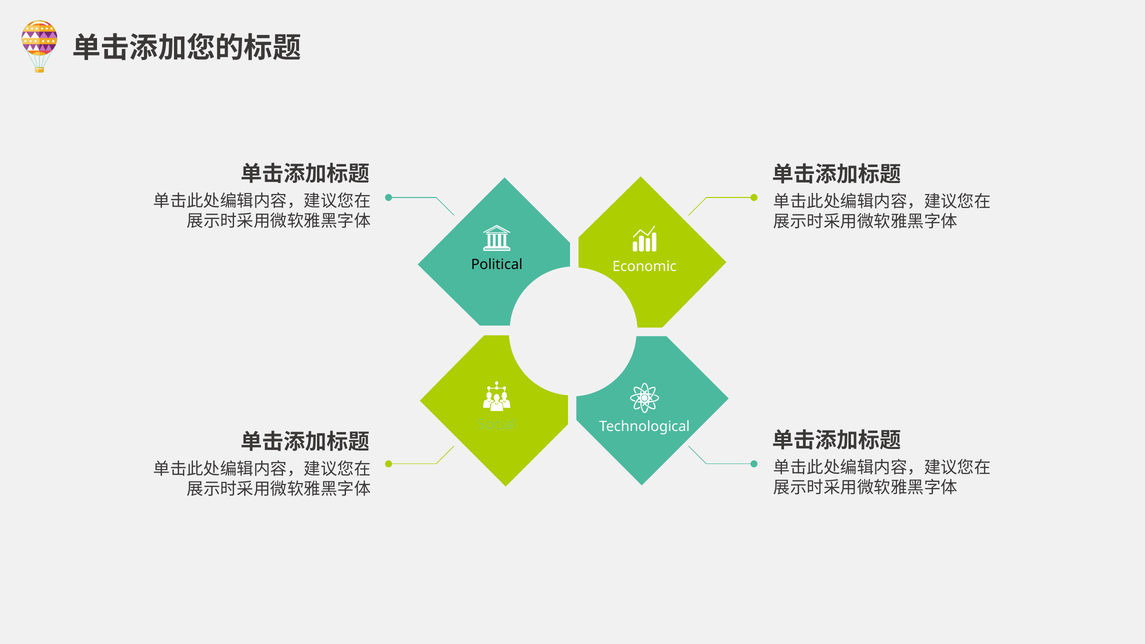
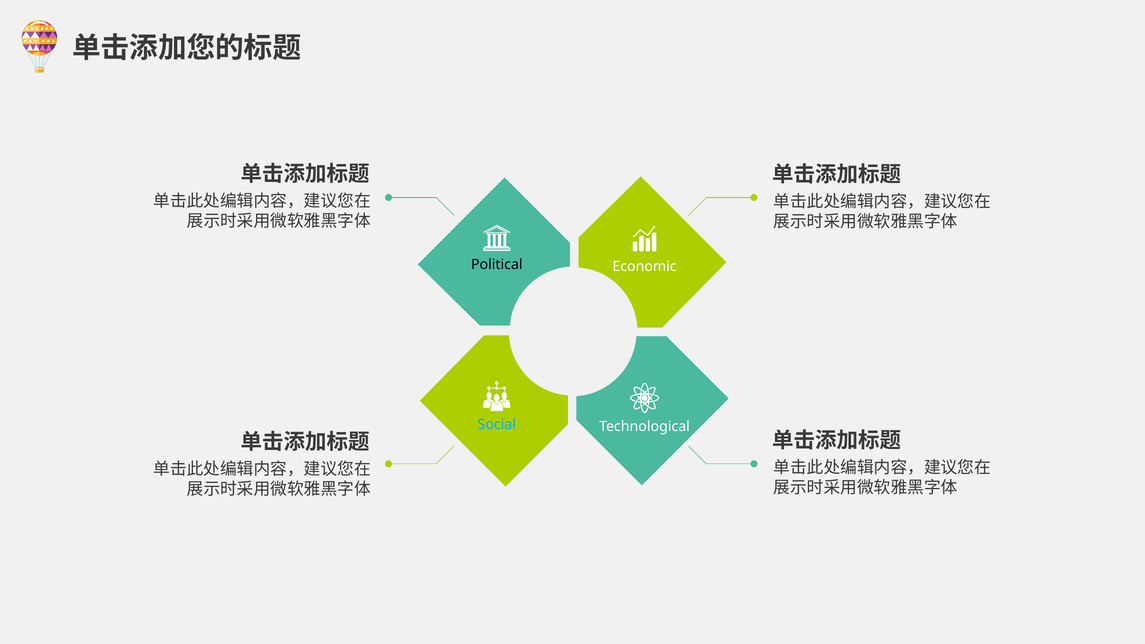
Social colour: light green -> light blue
